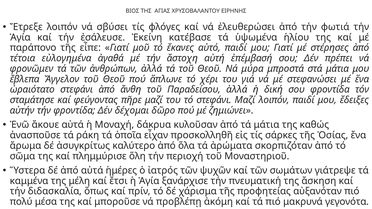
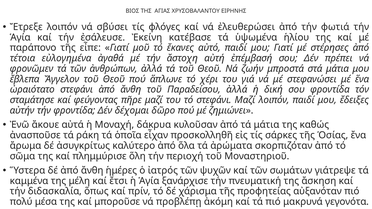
μύρα: μύρα -> ζωήν
δέ ἀπό αὐτά: αὐτά -> ἄνθη
